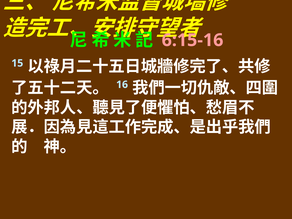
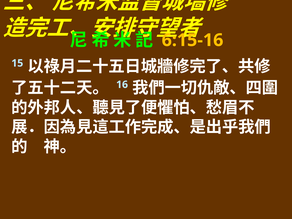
6:15-16 colour: pink -> yellow
